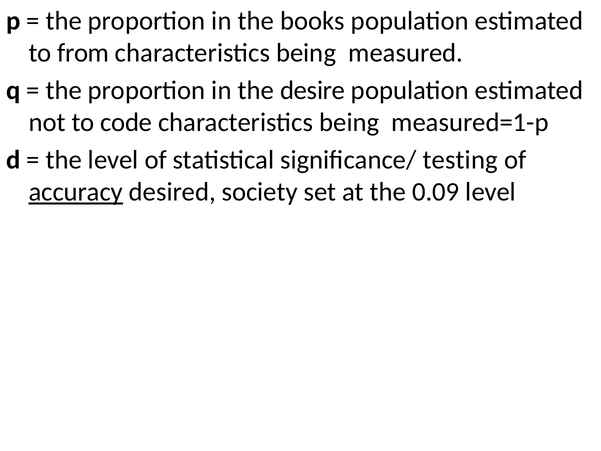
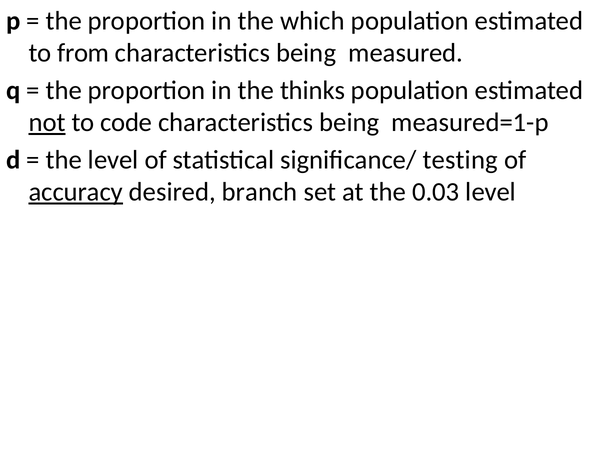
books: books -> which
desire: desire -> thinks
not underline: none -> present
society: society -> branch
0.09: 0.09 -> 0.03
